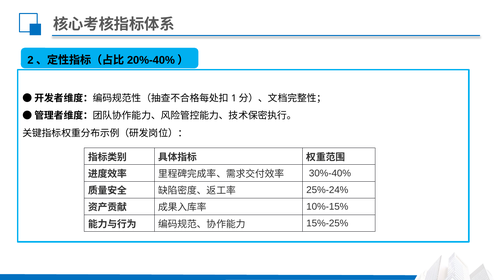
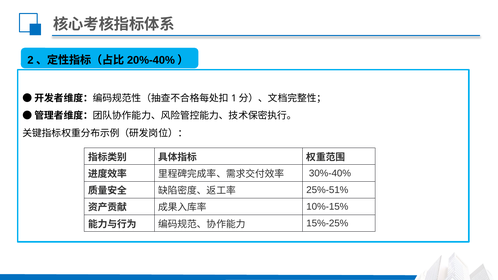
25%-24%: 25%-24% -> 25%-51%
